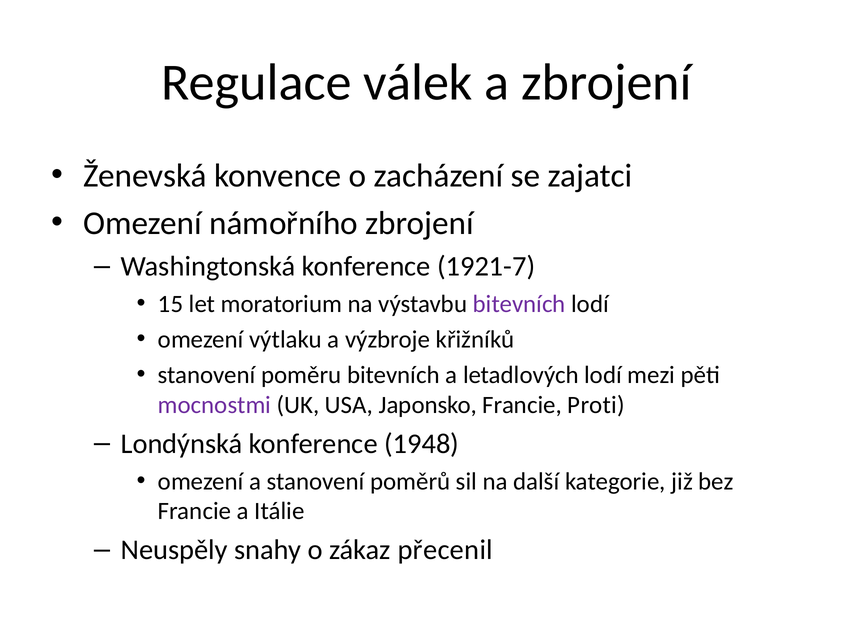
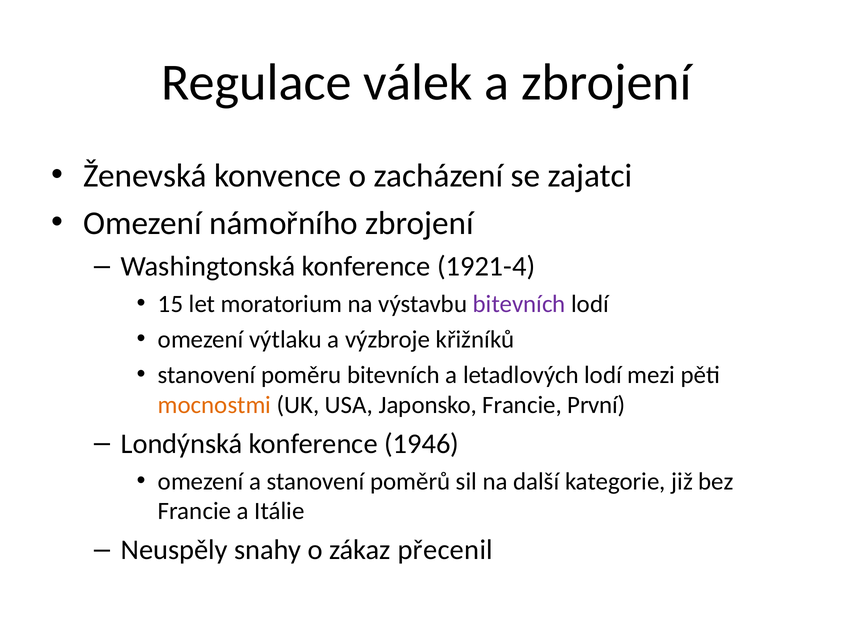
1921-7: 1921-7 -> 1921-4
mocnostmi colour: purple -> orange
Proti: Proti -> První
1948: 1948 -> 1946
